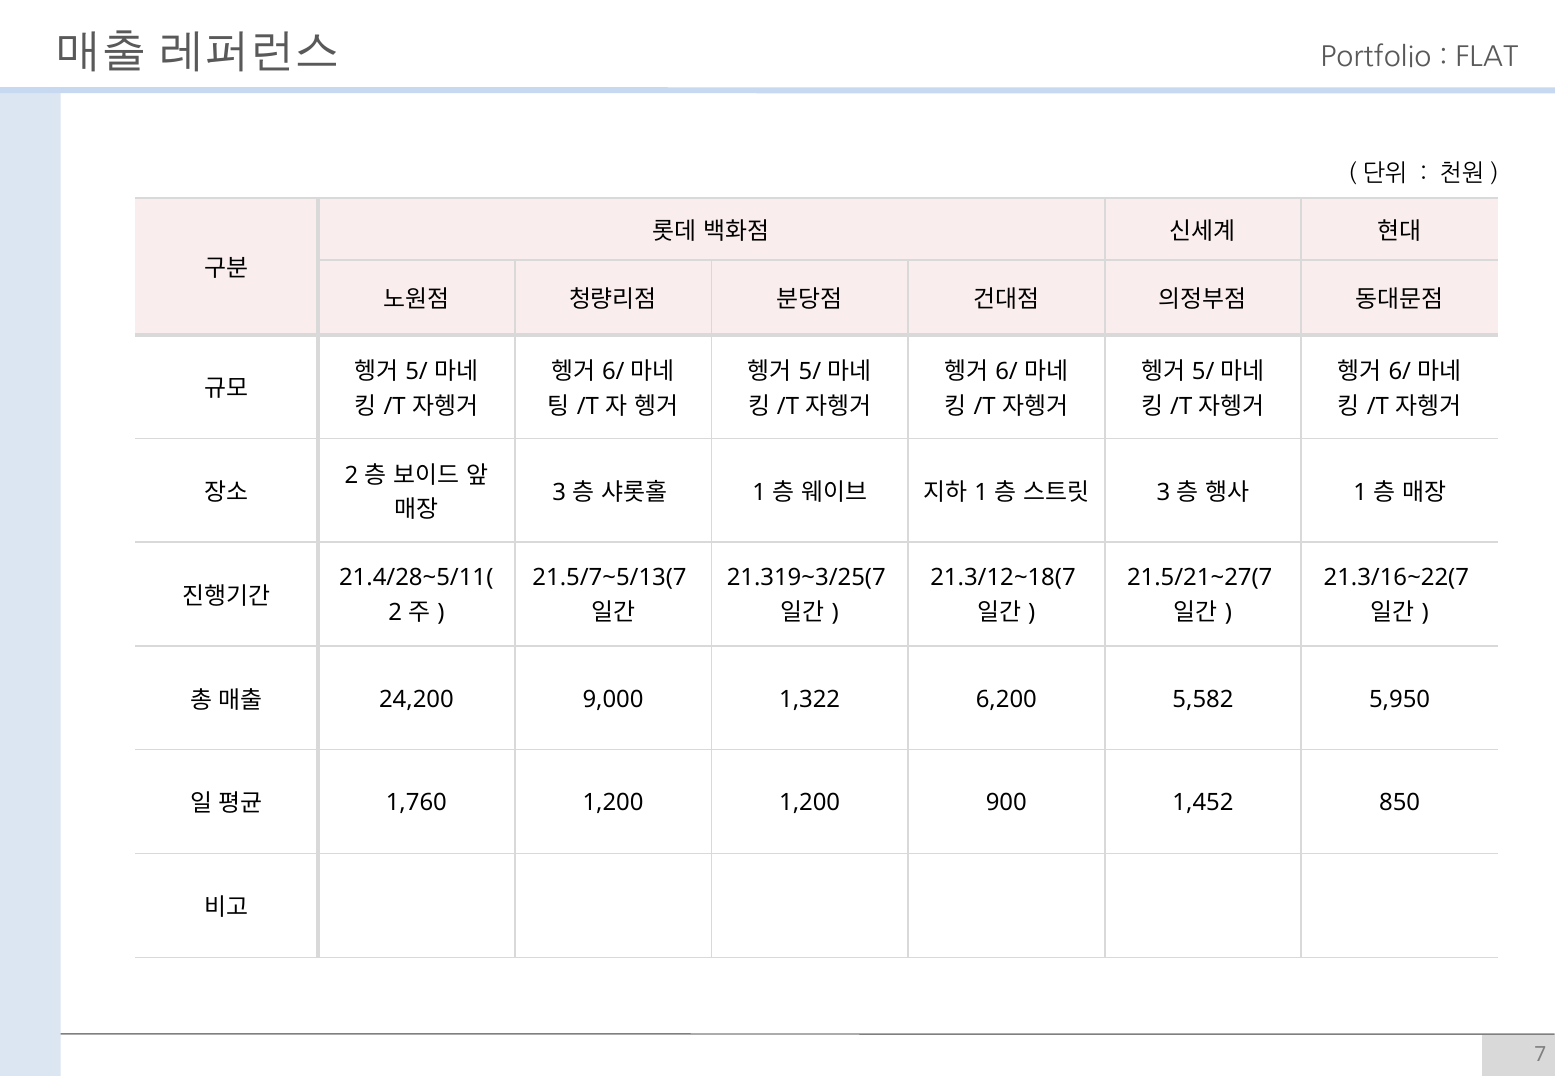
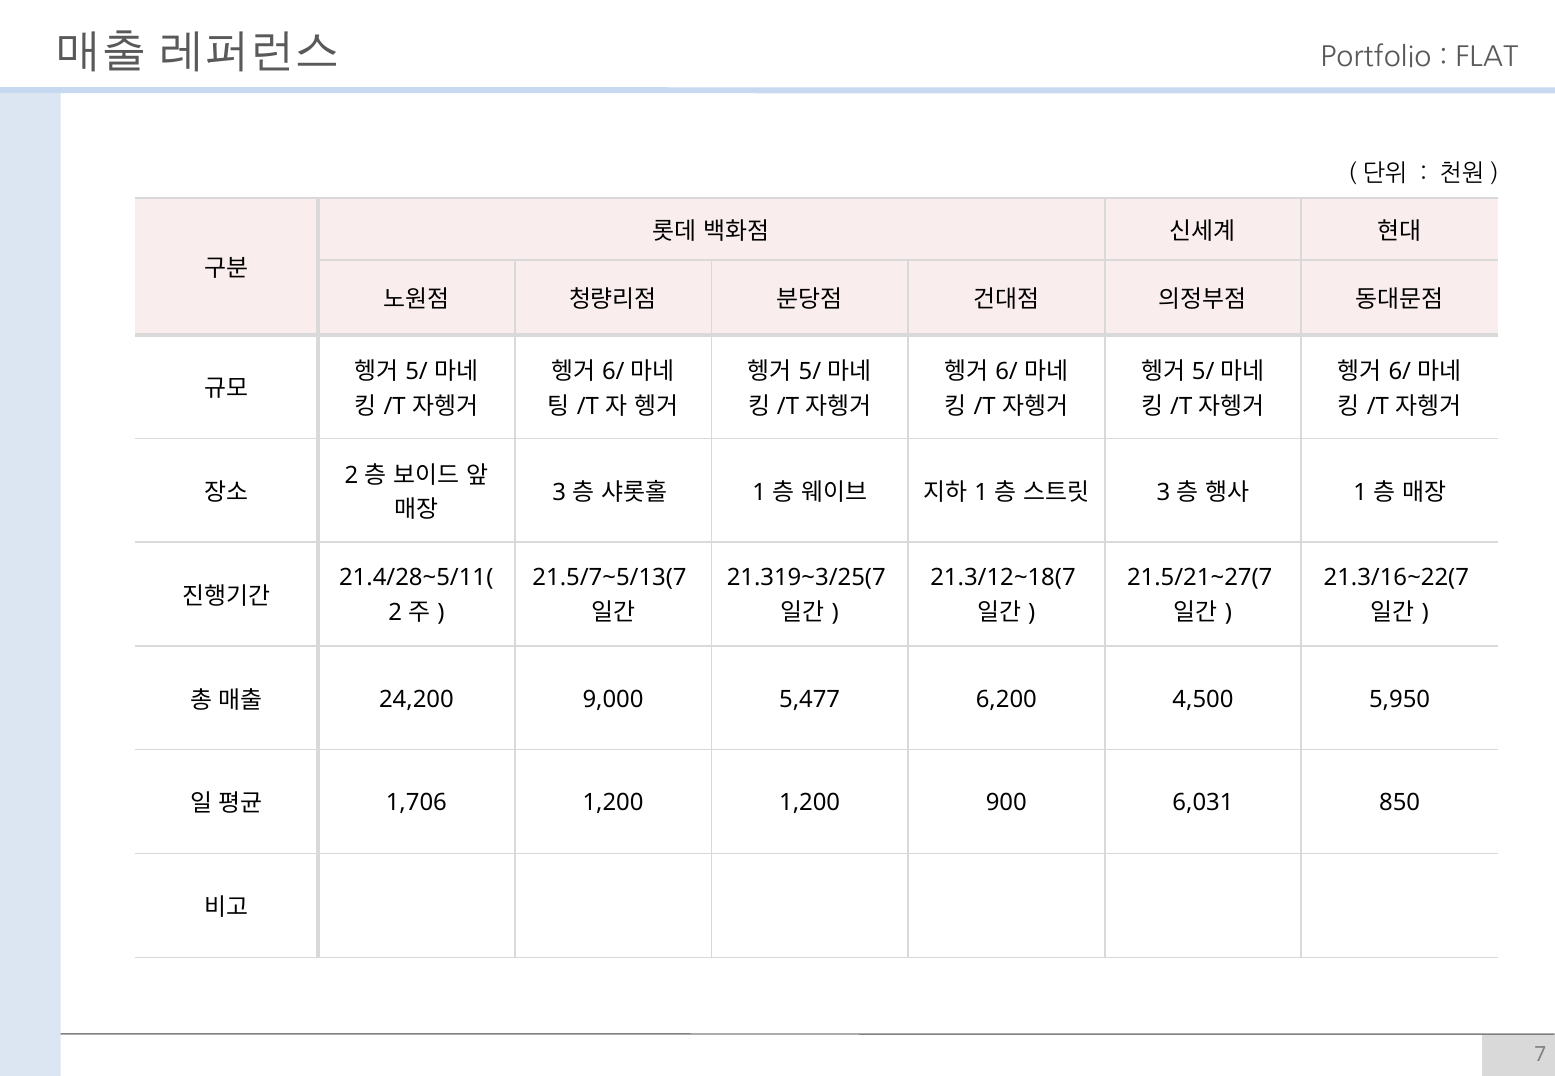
1,322: 1,322 -> 5,477
5,582: 5,582 -> 4,500
1,760: 1,760 -> 1,706
1,452: 1,452 -> 6,031
